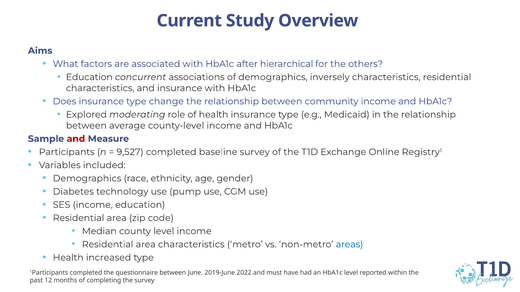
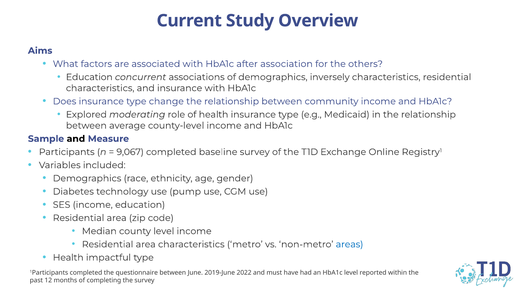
hierarchical: hierarchical -> association
and at (76, 139) colour: red -> black
9,527: 9,527 -> 9,067
increased: increased -> impactful
